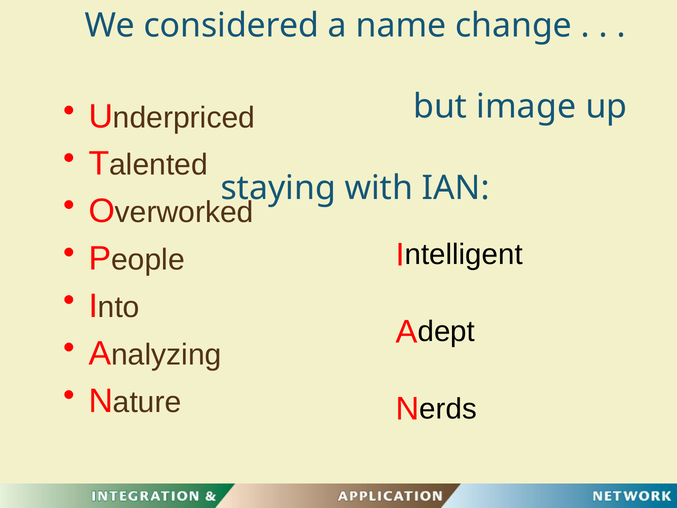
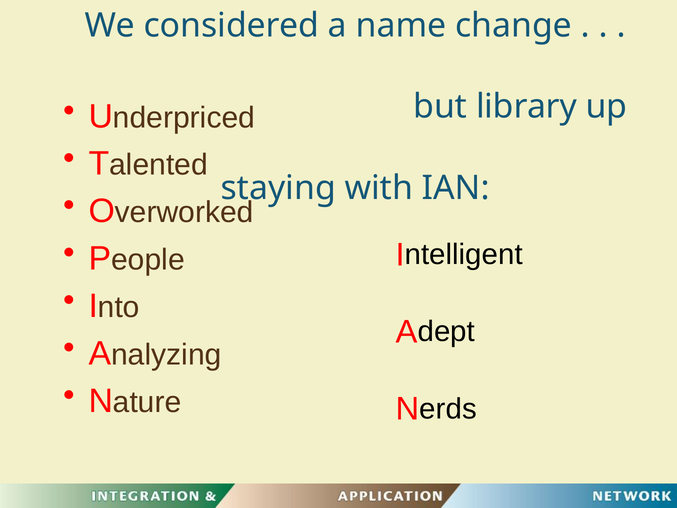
image: image -> library
